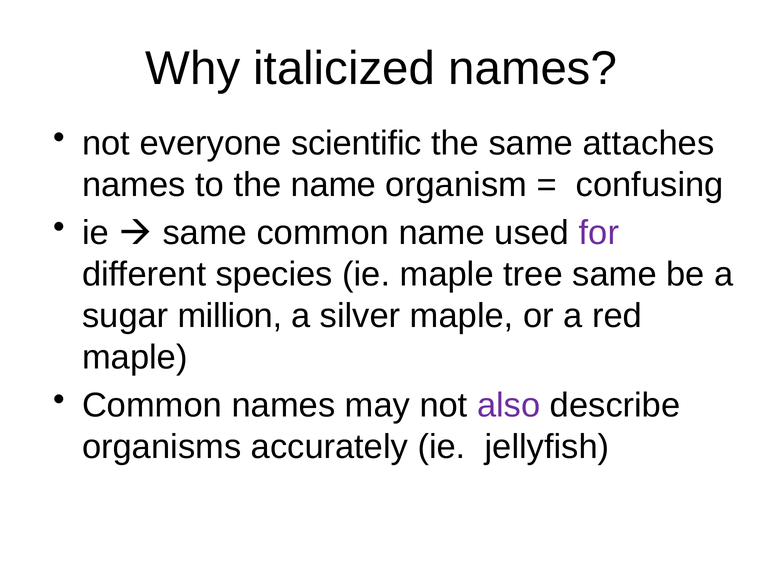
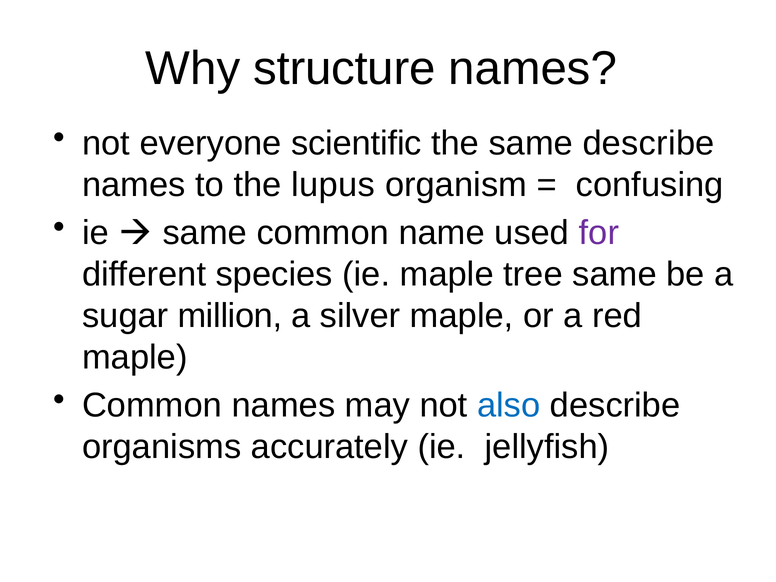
italicized: italicized -> structure
same attaches: attaches -> describe
the name: name -> lupus
also colour: purple -> blue
